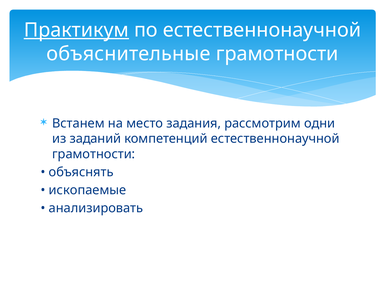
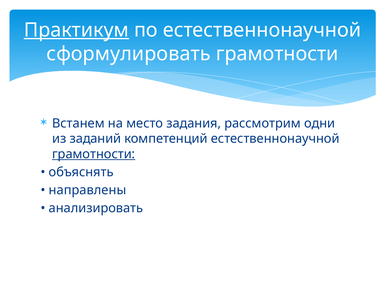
объяснительные: объяснительные -> сформулировать
грамотности at (94, 154) underline: none -> present
ископаемые: ископаемые -> направлены
